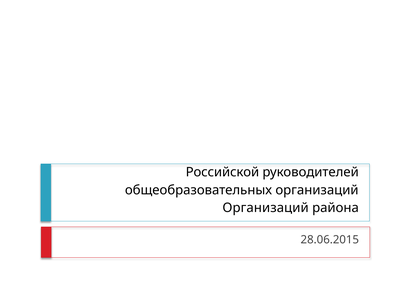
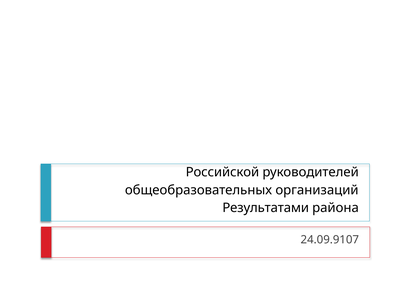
Организаций at (266, 208): Организаций -> Результатами
28.06.2015: 28.06.2015 -> 24.09.9107
